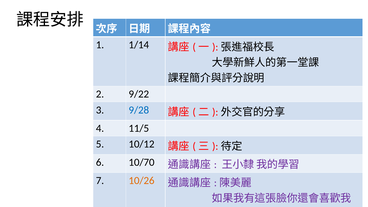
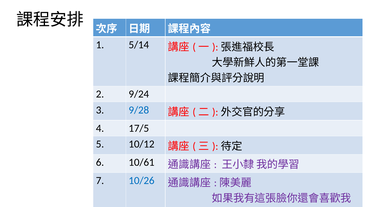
1/14: 1/14 -> 5/14
9/22: 9/22 -> 9/24
11/5: 11/5 -> 17/5
10/70: 10/70 -> 10/61
10/26 colour: orange -> blue
